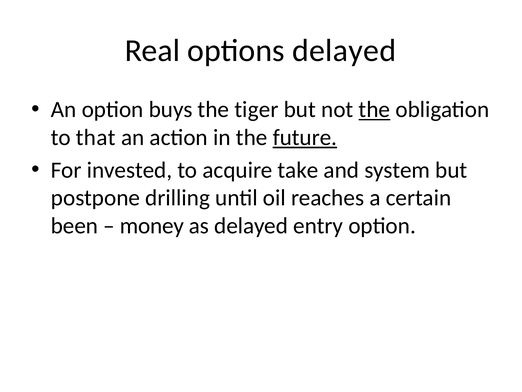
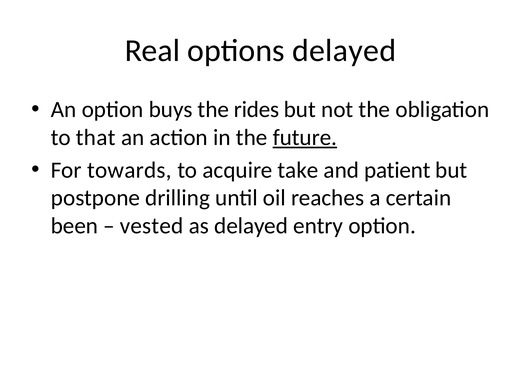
tiger: tiger -> rides
the at (374, 110) underline: present -> none
invested: invested -> towards
system: system -> patient
money: money -> vested
